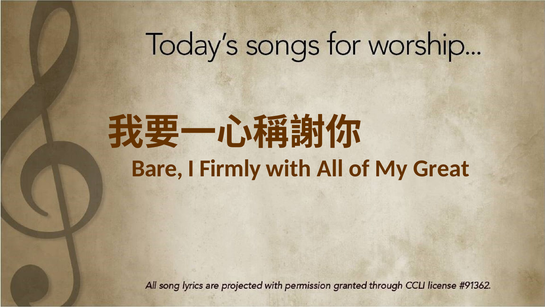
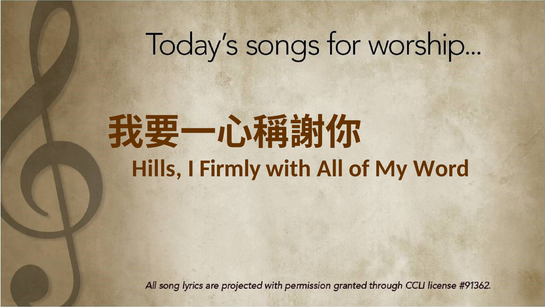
Bare: Bare -> Hills
Great: Great -> Word
